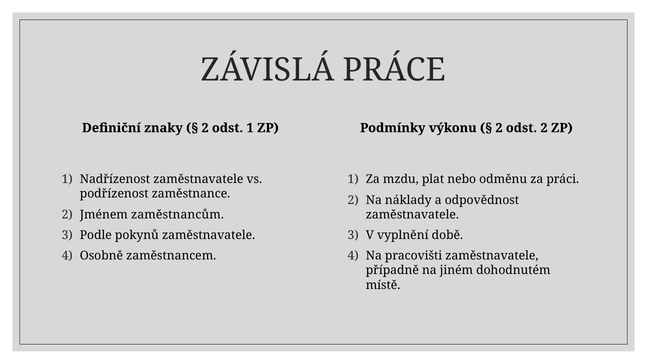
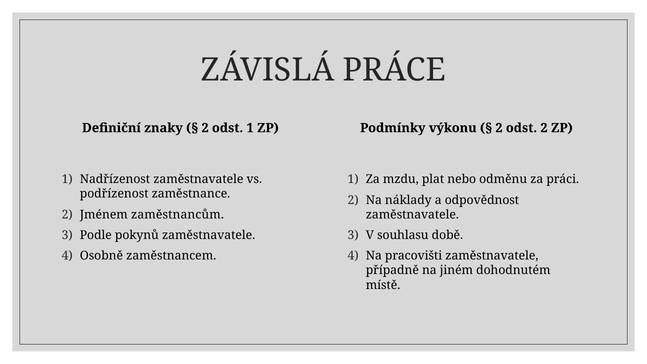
vyplnění: vyplnění -> souhlasu
